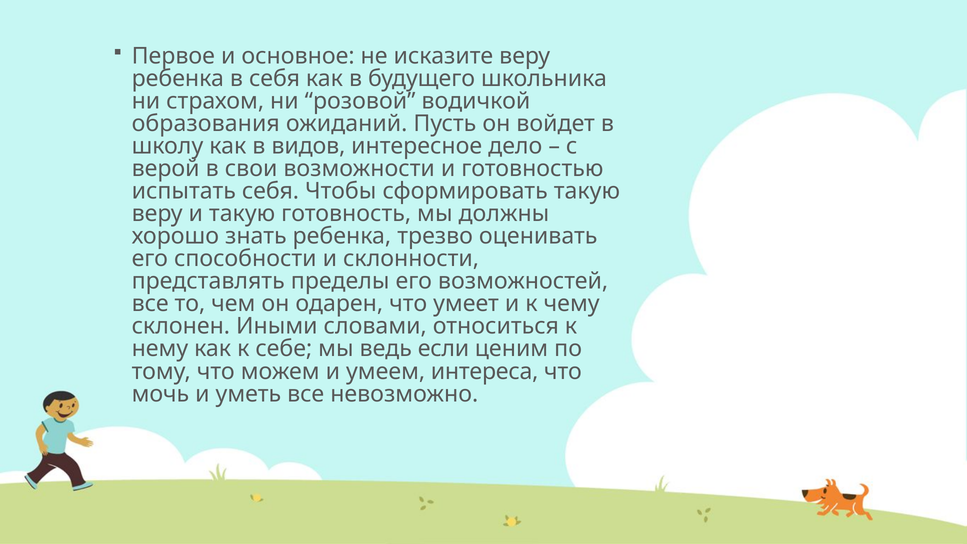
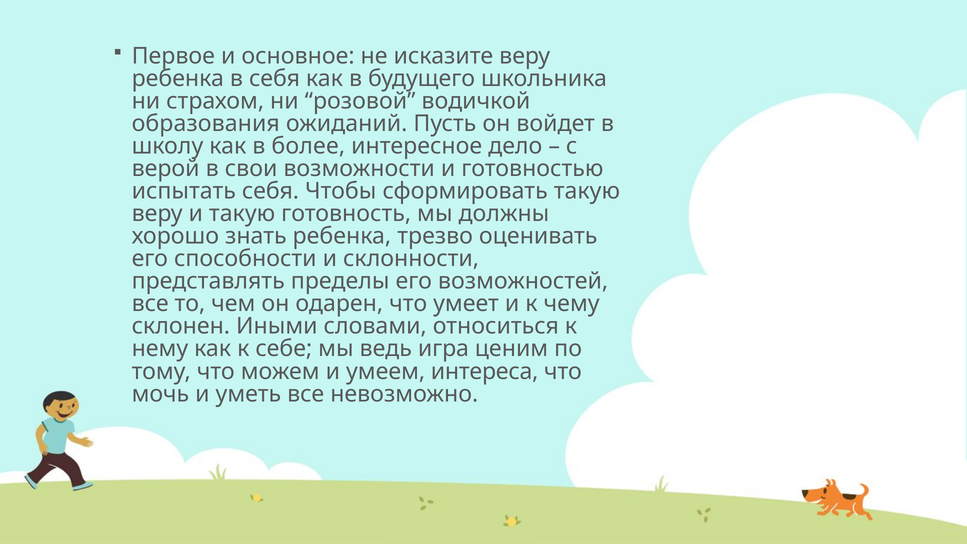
видов: видов -> более
если: если -> игра
